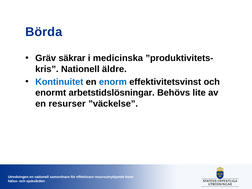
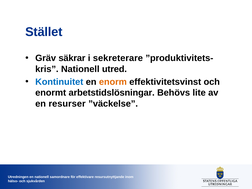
Börda: Börda -> Stället
medicinska: medicinska -> sekreterare
äldre: äldre -> utred
enorm colour: blue -> orange
